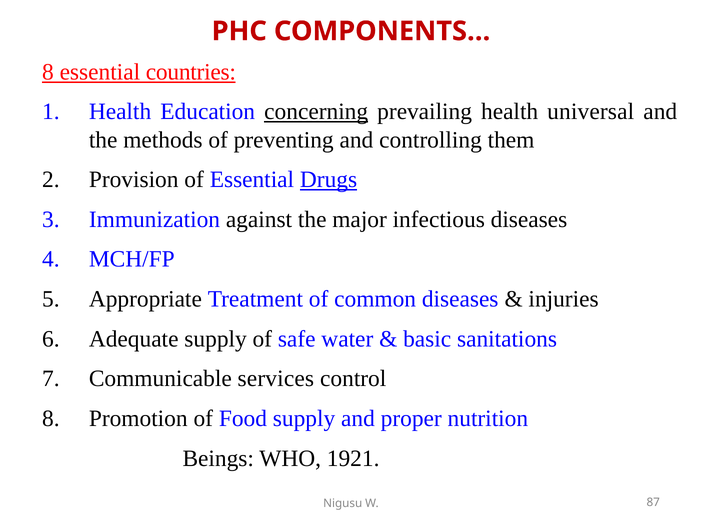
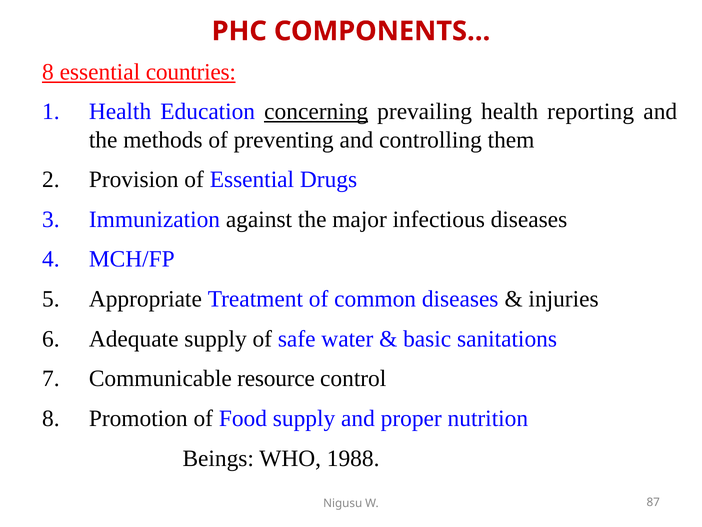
universal: universal -> reporting
Drugs underline: present -> none
services: services -> resource
1921: 1921 -> 1988
